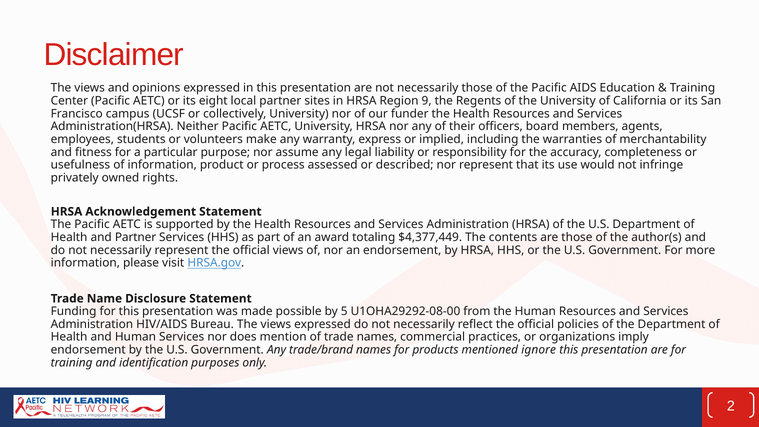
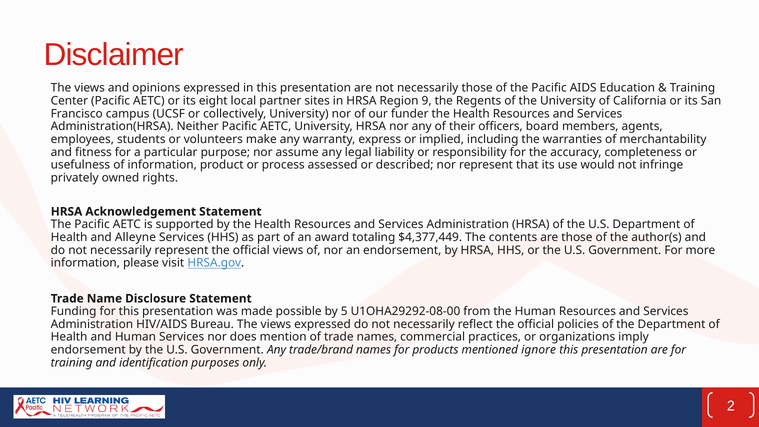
and Partner: Partner -> Alleyne
